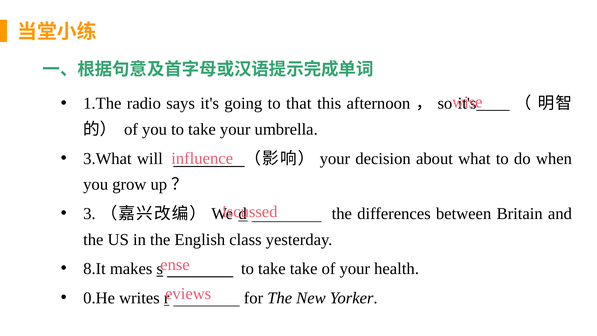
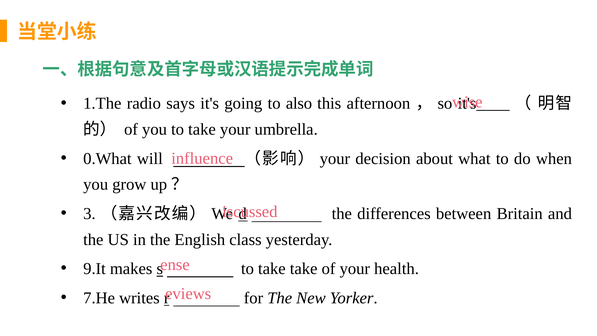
that: that -> also
3.What: 3.What -> 0.What
8.It: 8.It -> 9.It
0.He: 0.He -> 7.He
